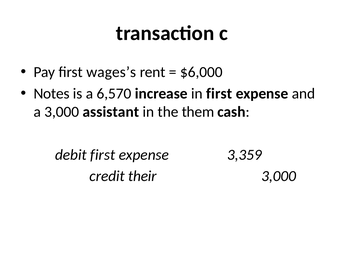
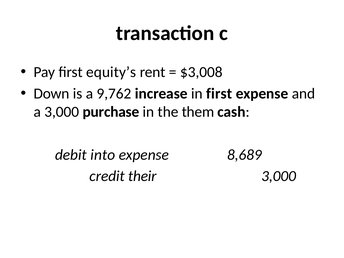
wages’s: wages’s -> equity’s
$6,000: $6,000 -> $3,008
Notes: Notes -> Down
6,570: 6,570 -> 9,762
assistant: assistant -> purchase
debit first: first -> into
3,359: 3,359 -> 8,689
